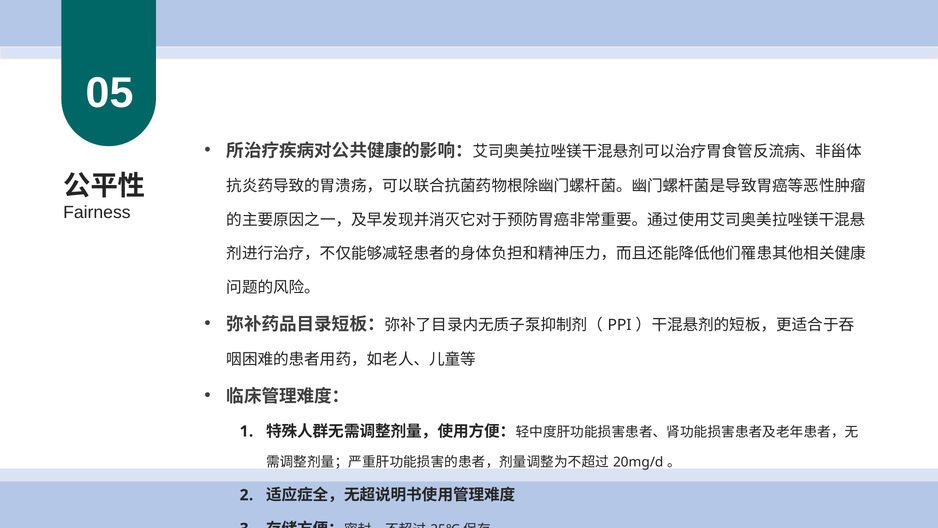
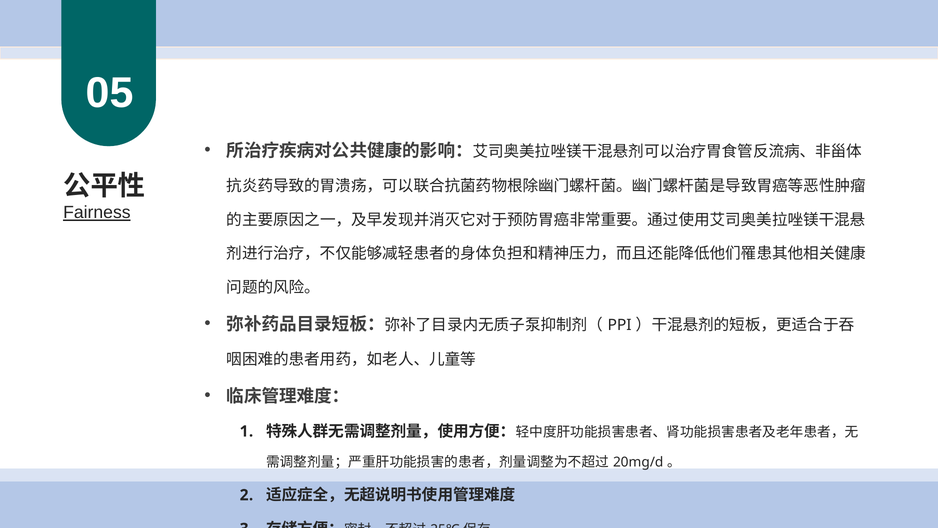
Fairness underline: none -> present
